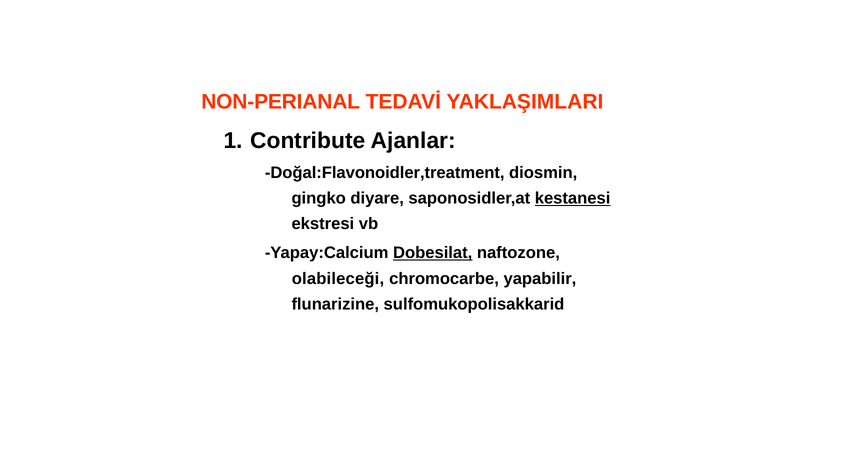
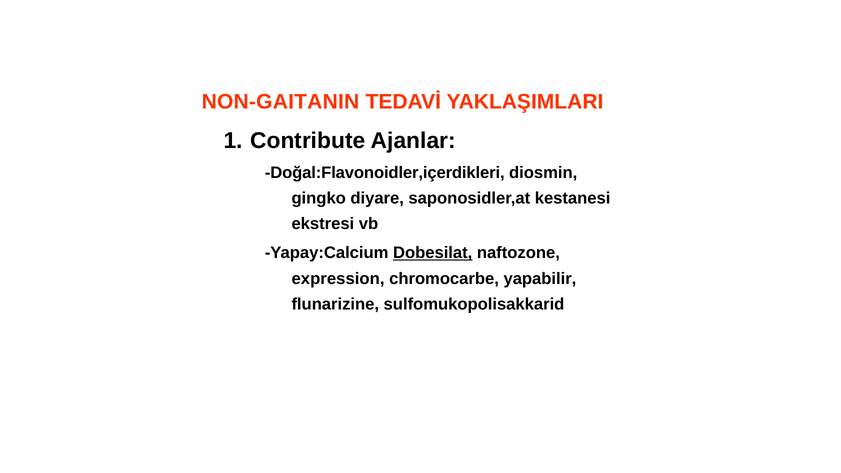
NON-PERIANAL: NON-PERIANAL -> NON-GAITANIN
Doğal:Flavonoidler,treatment: Doğal:Flavonoidler,treatment -> Doğal:Flavonoidler,içerdikleri
kestanesi underline: present -> none
olabileceği: olabileceği -> expression
